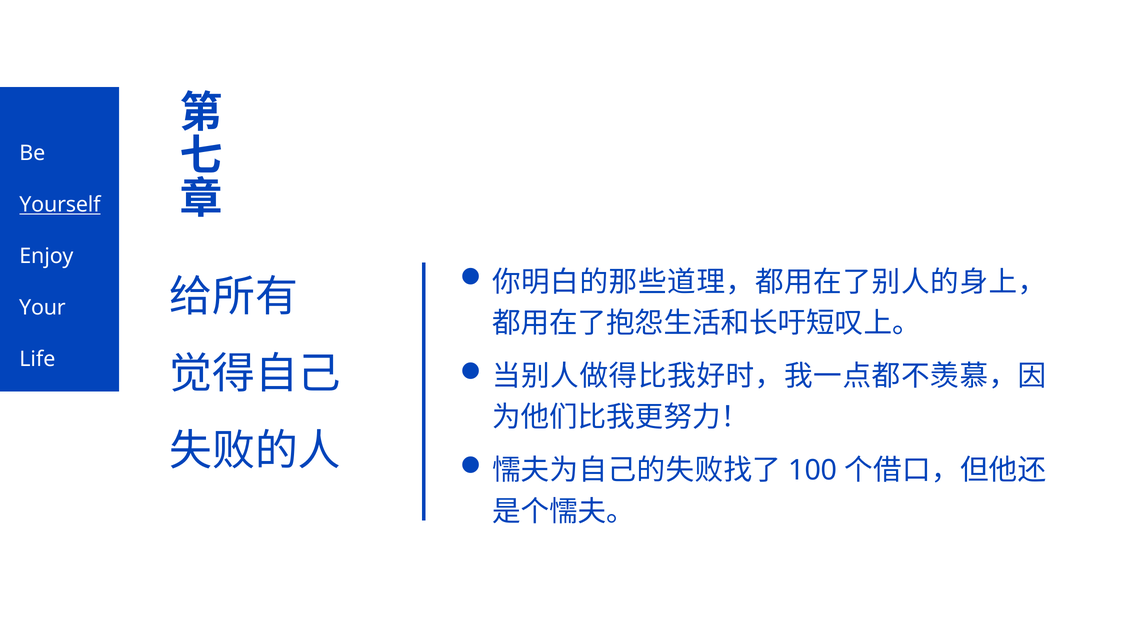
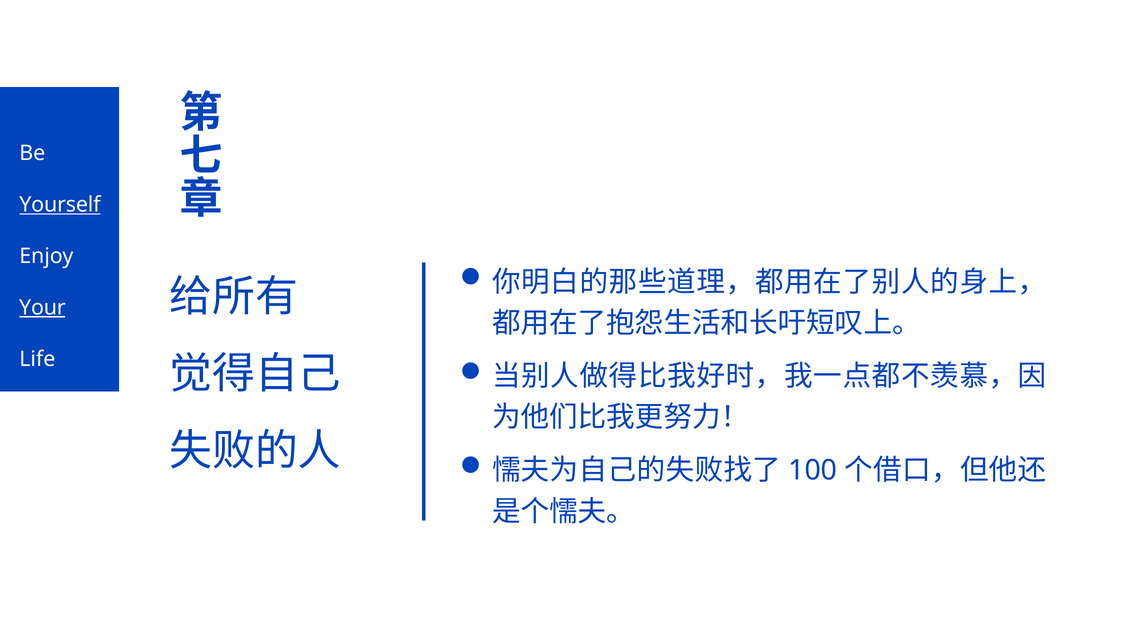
Your underline: none -> present
